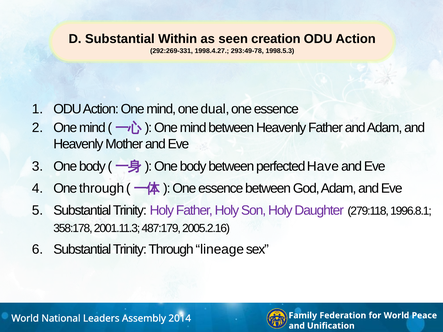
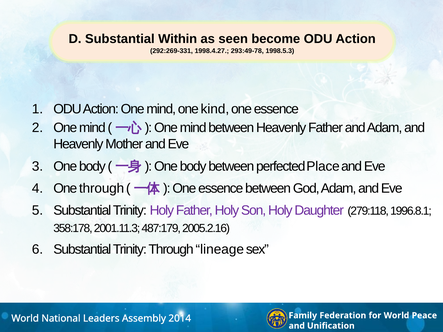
creation: creation -> become
dual: dual -> kind
Have: Have -> Place
